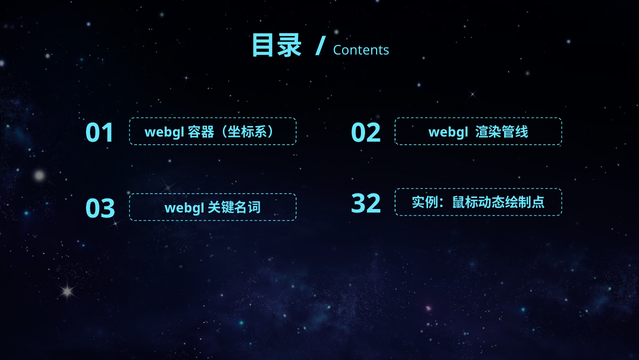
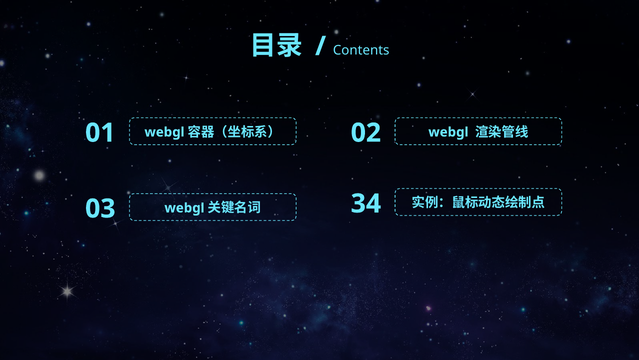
32: 32 -> 34
